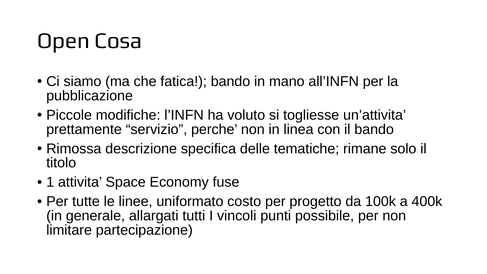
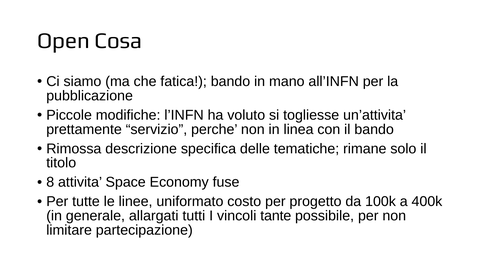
1: 1 -> 8
punti: punti -> tante
